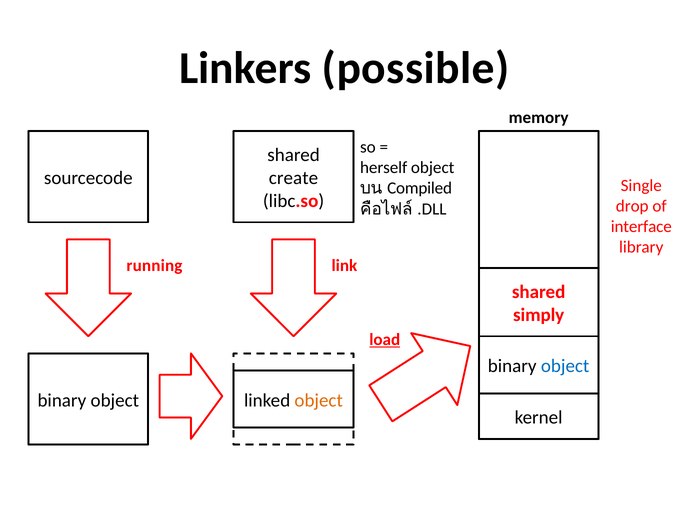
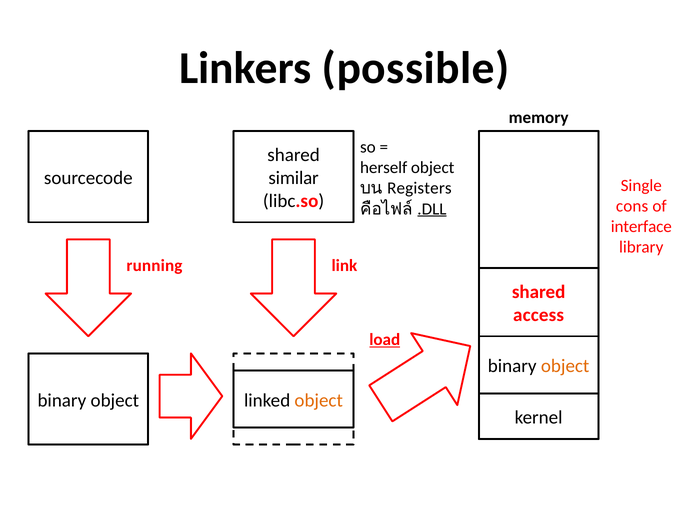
create: create -> similar
Compiled: Compiled -> Registers
drop: drop -> cons
.DLL underline: none -> present
simply: simply -> access
object at (565, 366) colour: blue -> orange
